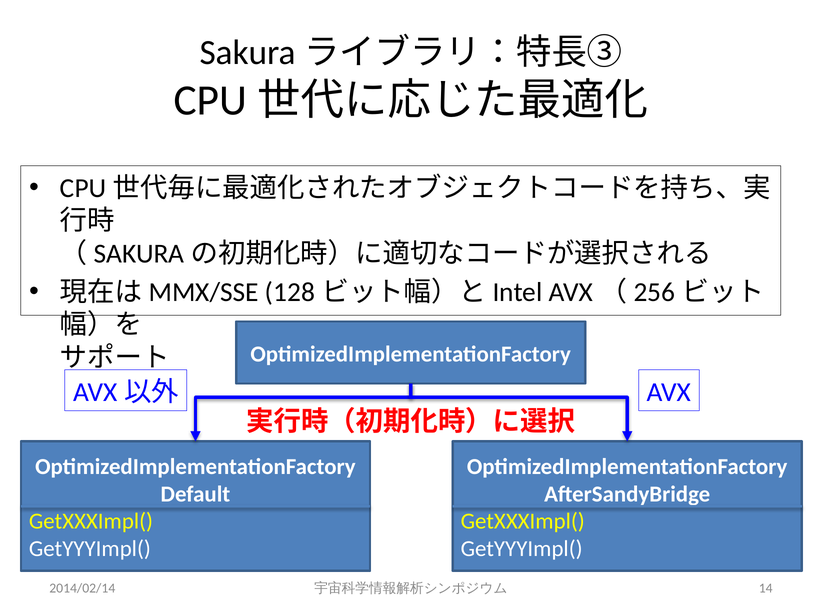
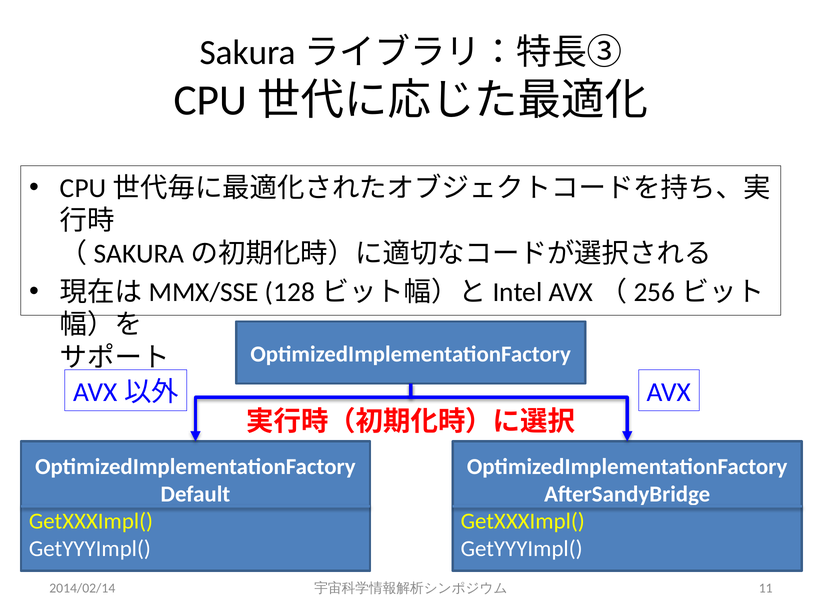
14: 14 -> 11
